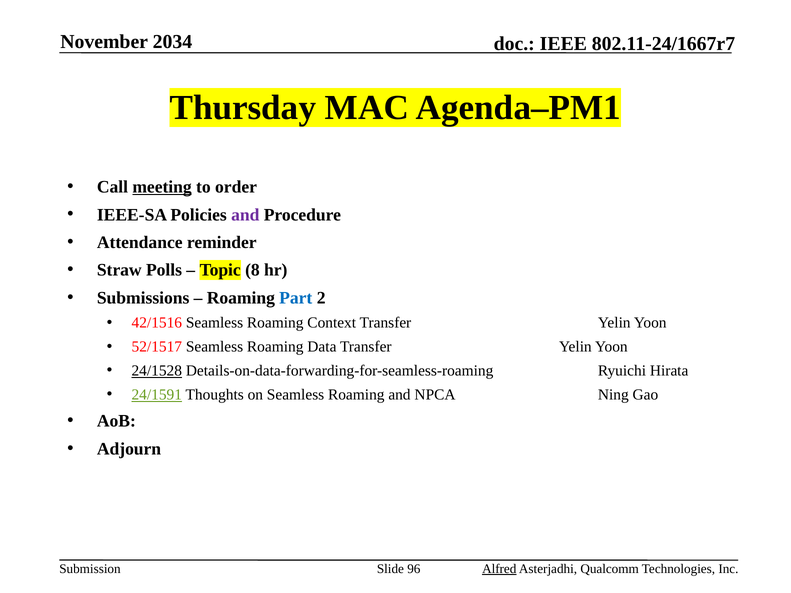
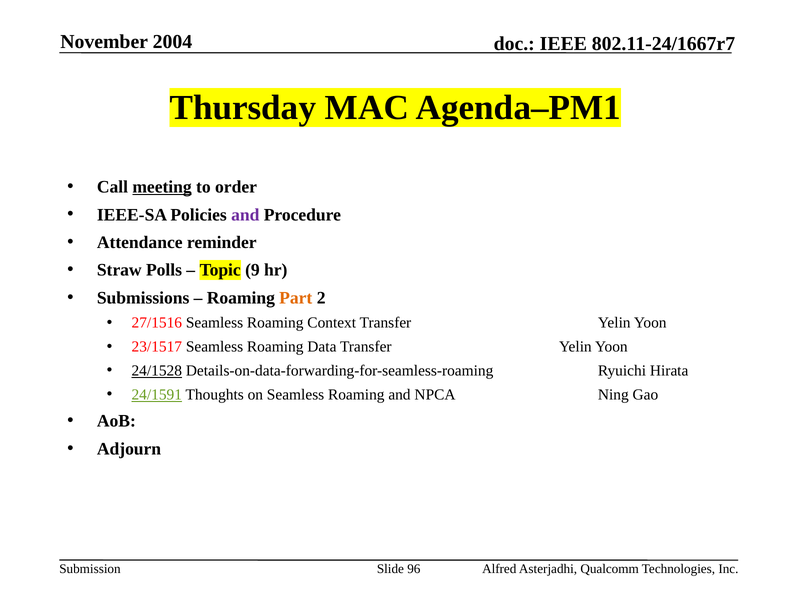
2034: 2034 -> 2004
8: 8 -> 9
Part colour: blue -> orange
42/1516: 42/1516 -> 27/1516
52/1517: 52/1517 -> 23/1517
Alfred underline: present -> none
